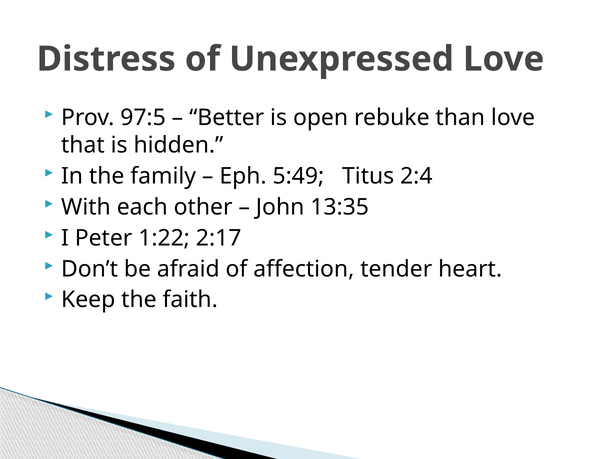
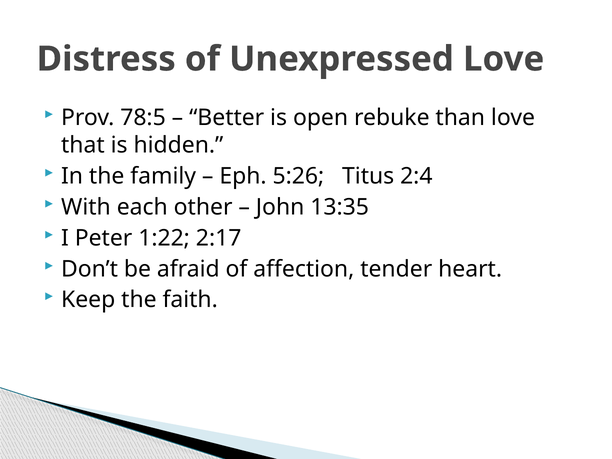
97:5: 97:5 -> 78:5
5:49: 5:49 -> 5:26
